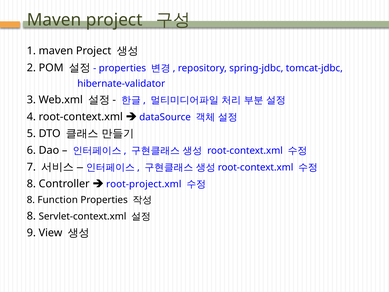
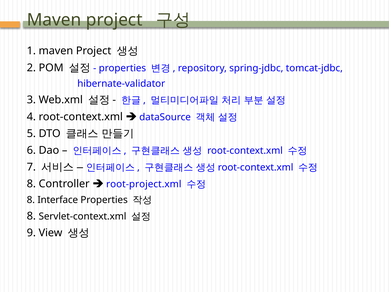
Function: Function -> Interface
